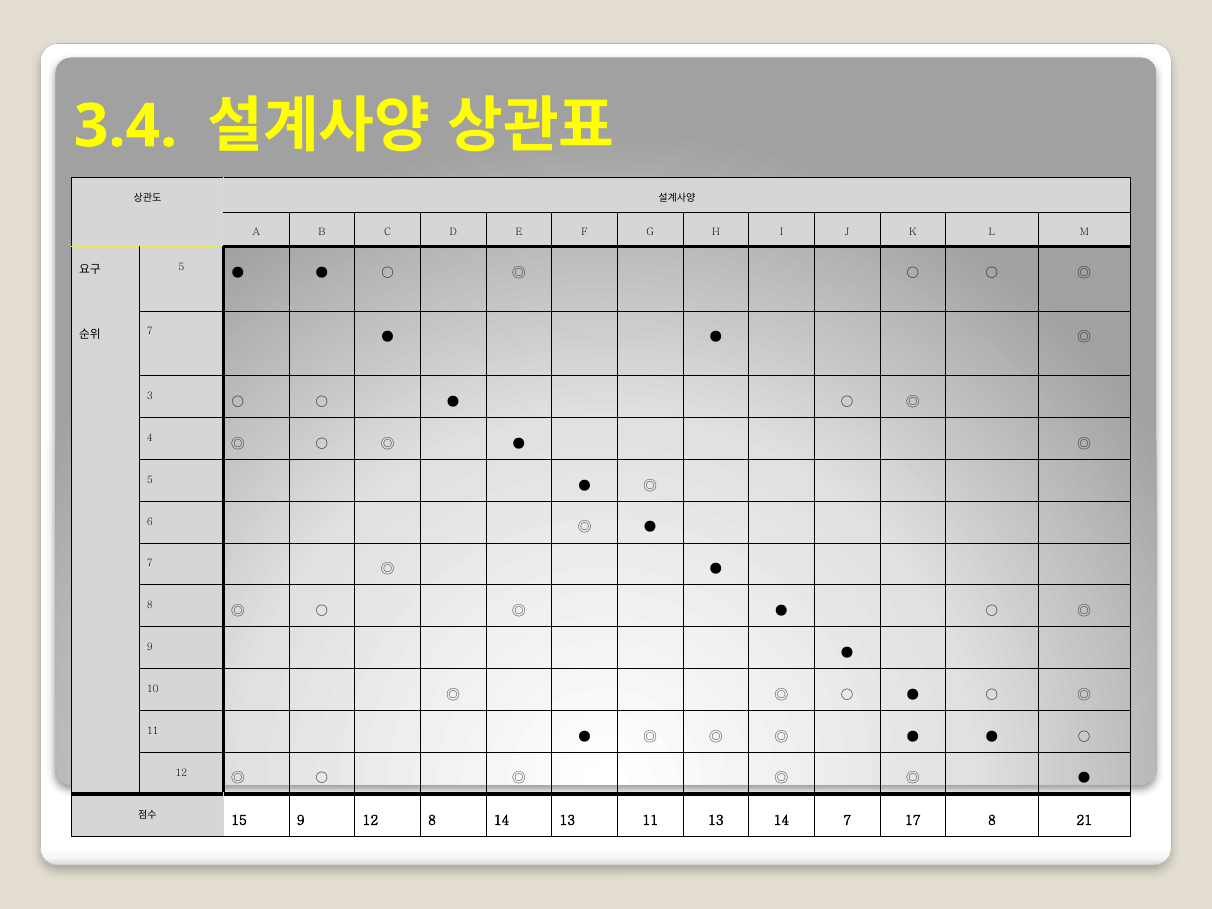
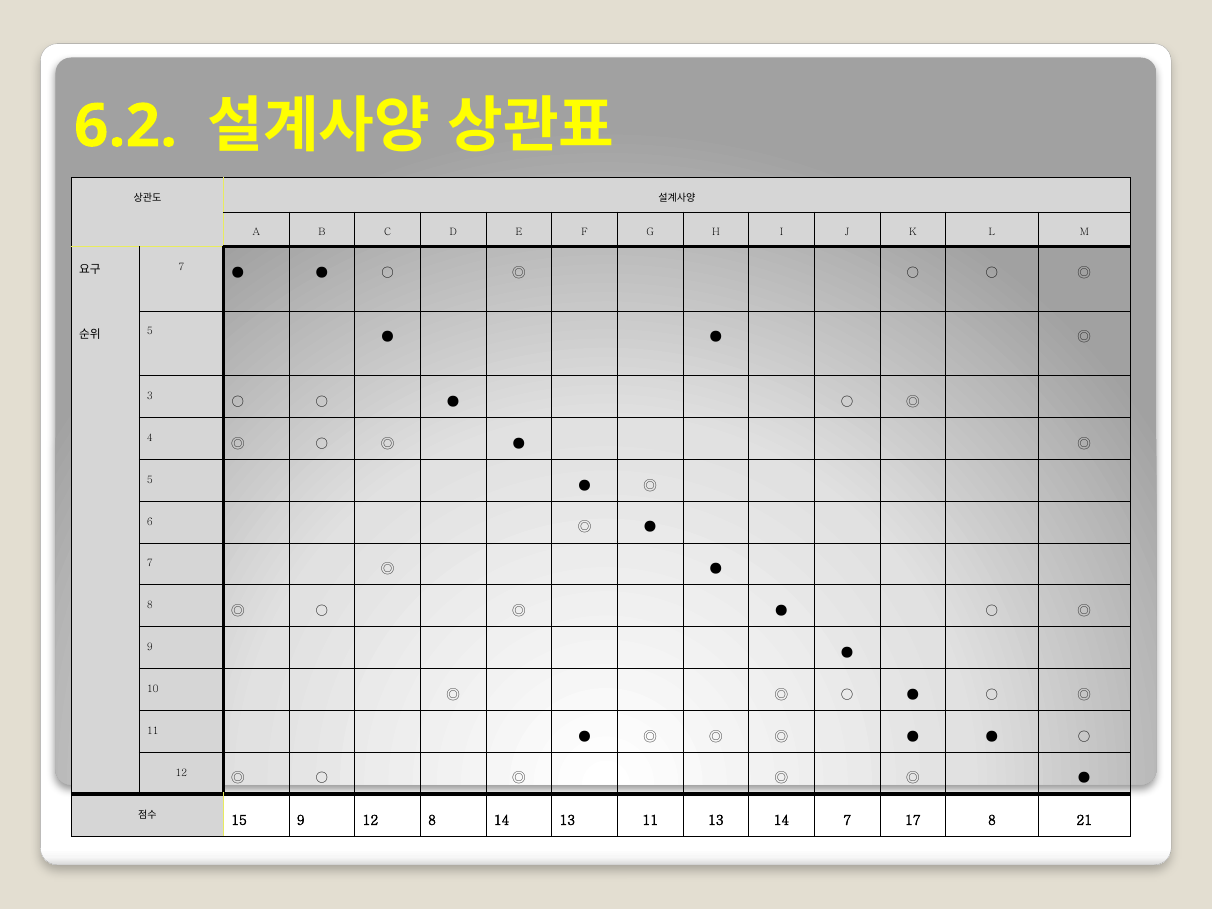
3.4: 3.4 -> 6.2
5 at (181, 267): 5 -> 7
7 at (150, 332): 7 -> 5
